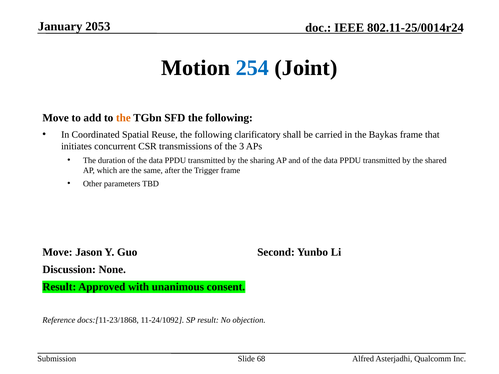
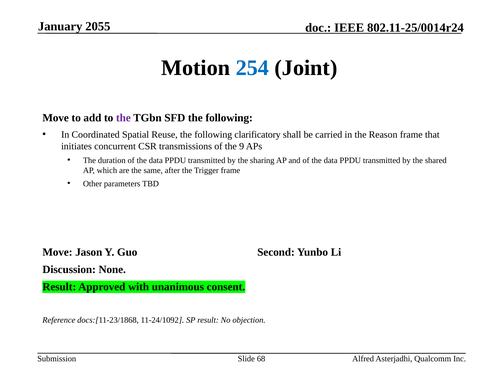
2053: 2053 -> 2055
the at (123, 118) colour: orange -> purple
Baykas: Baykas -> Reason
3: 3 -> 9
